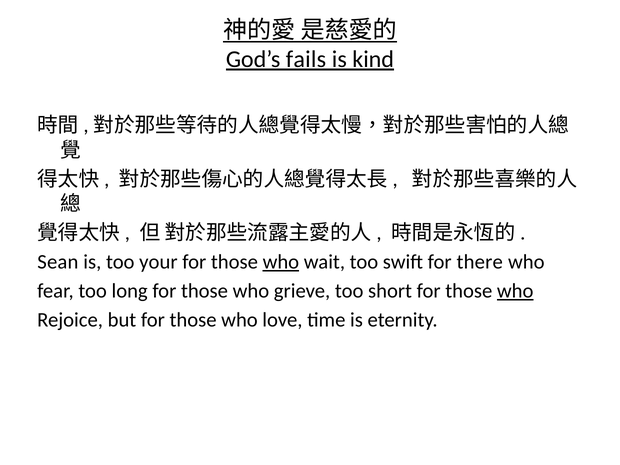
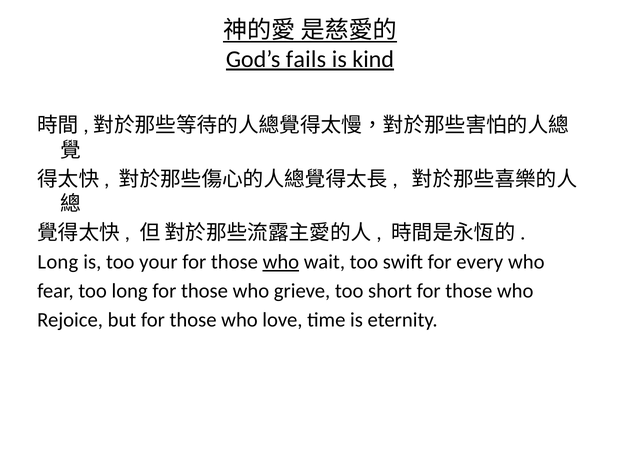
Sean at (58, 262): Sean -> Long
there: there -> every
who at (515, 291) underline: present -> none
